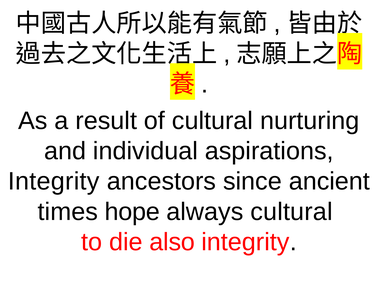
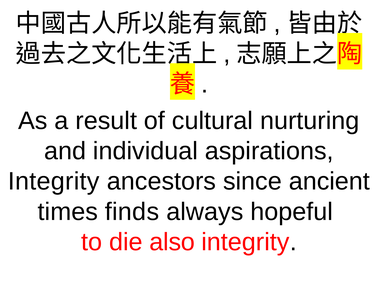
hope: hope -> finds
always cultural: cultural -> hopeful
